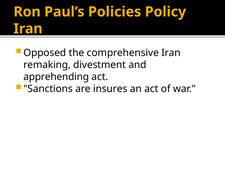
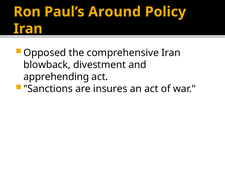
Policies: Policies -> Around
remaking: remaking -> blowback
